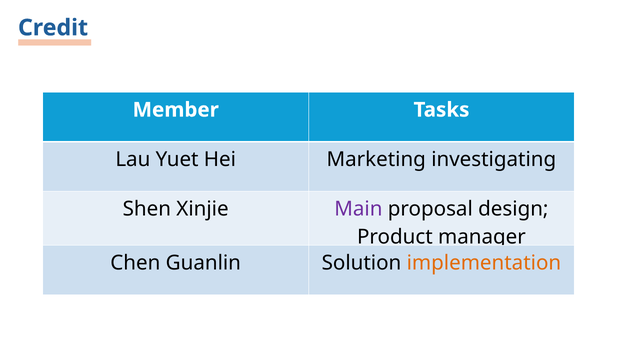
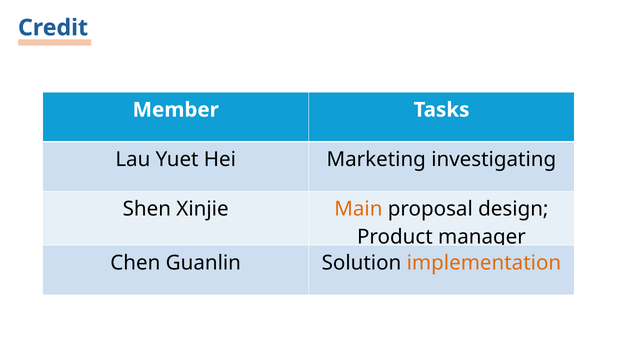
Main colour: purple -> orange
